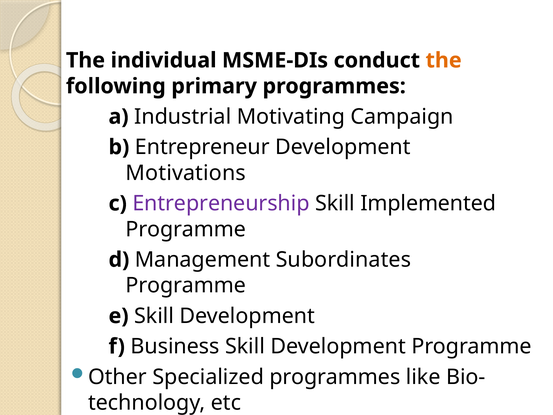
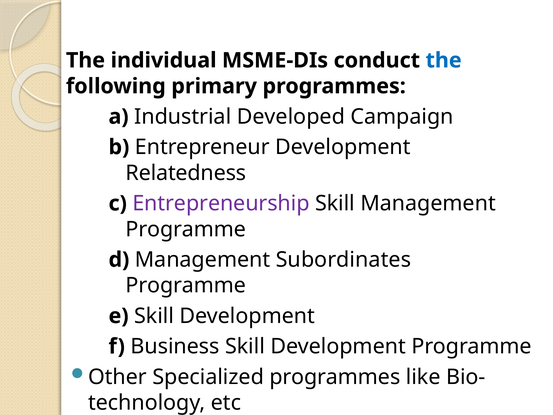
the at (444, 60) colour: orange -> blue
Motivating: Motivating -> Developed
Motivations: Motivations -> Relatedness
Skill Implemented: Implemented -> Management
